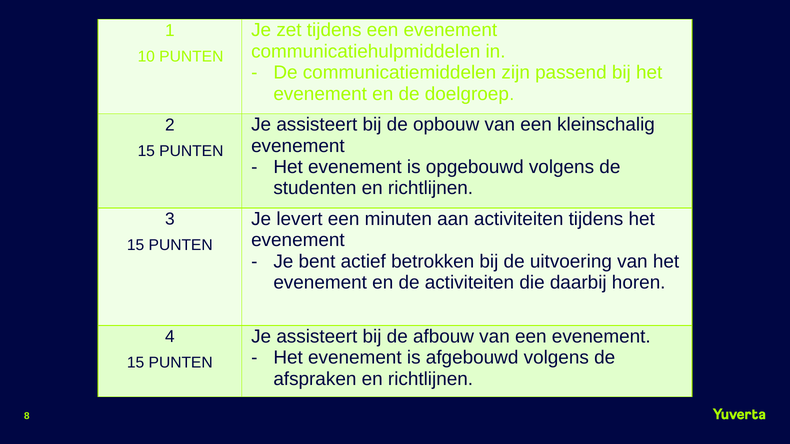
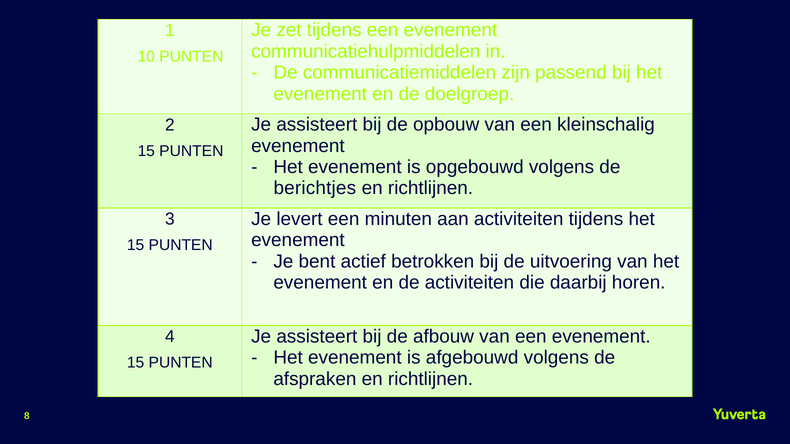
studenten: studenten -> berichtjes
